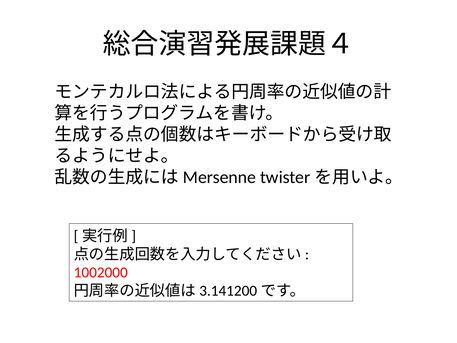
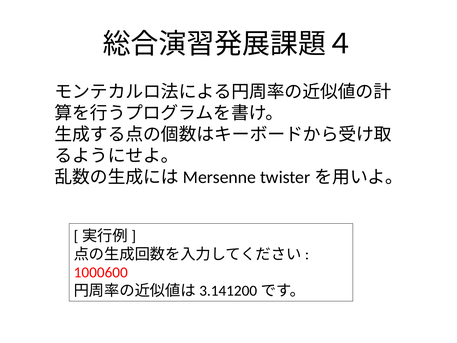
1002000: 1002000 -> 1000600
